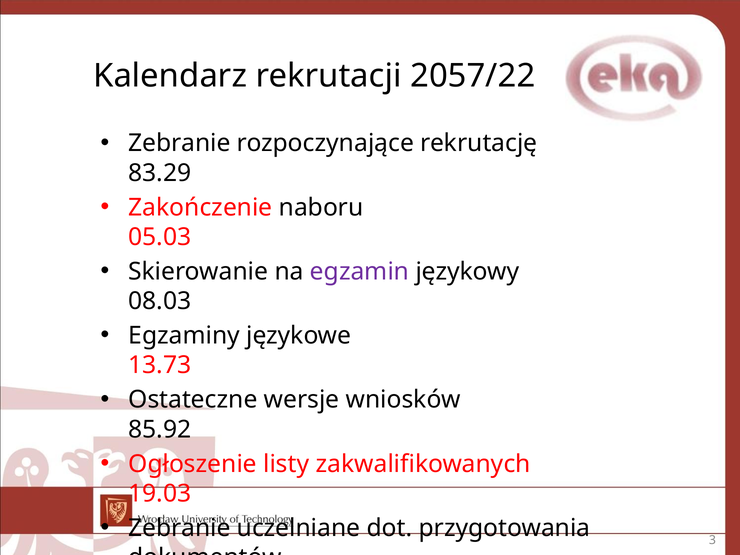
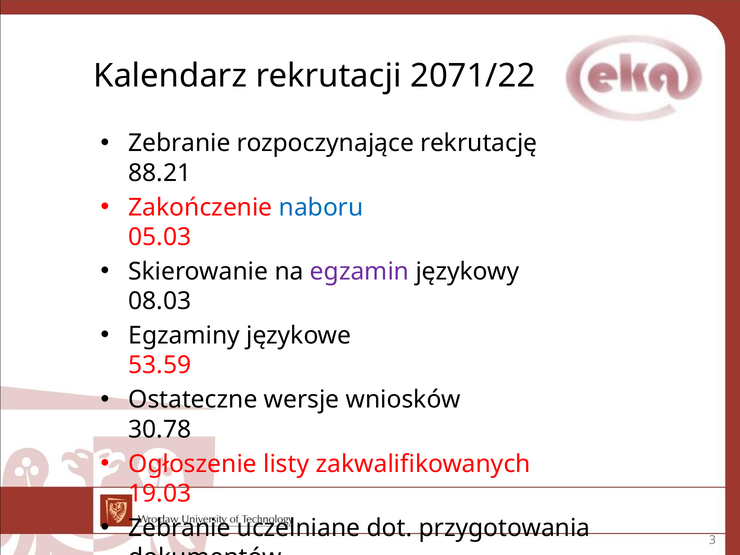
2057/22: 2057/22 -> 2071/22
83.29: 83.29 -> 88.21
naboru colour: black -> blue
13.73: 13.73 -> 53.59
85.92: 85.92 -> 30.78
